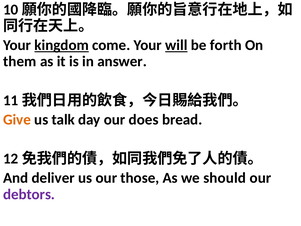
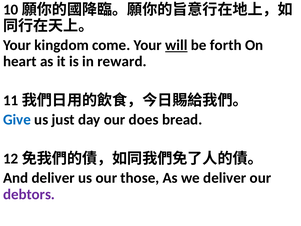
kingdom underline: present -> none
them: them -> heart
answer: answer -> reward
Give colour: orange -> blue
talk: talk -> just
we should: should -> deliver
